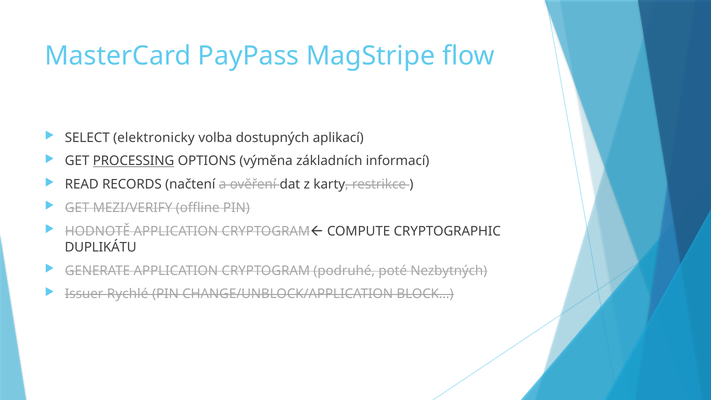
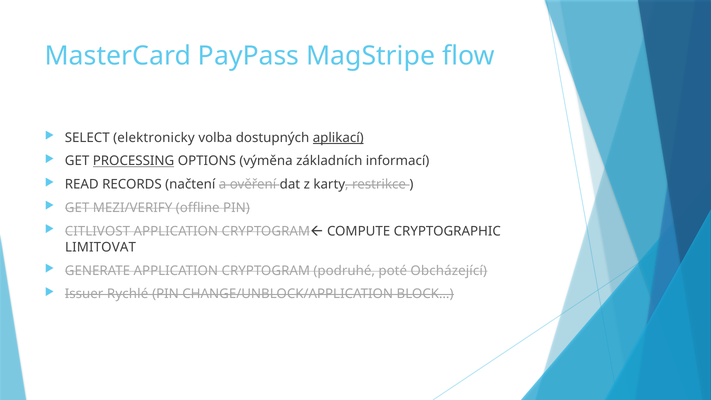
aplikací underline: none -> present
HODNOTĚ: HODNOTĚ -> CITLIVOST
DUPLIKÁTU: DUPLIKÁTU -> LIMITOVAT
Nezbytných: Nezbytných -> Obcházející
